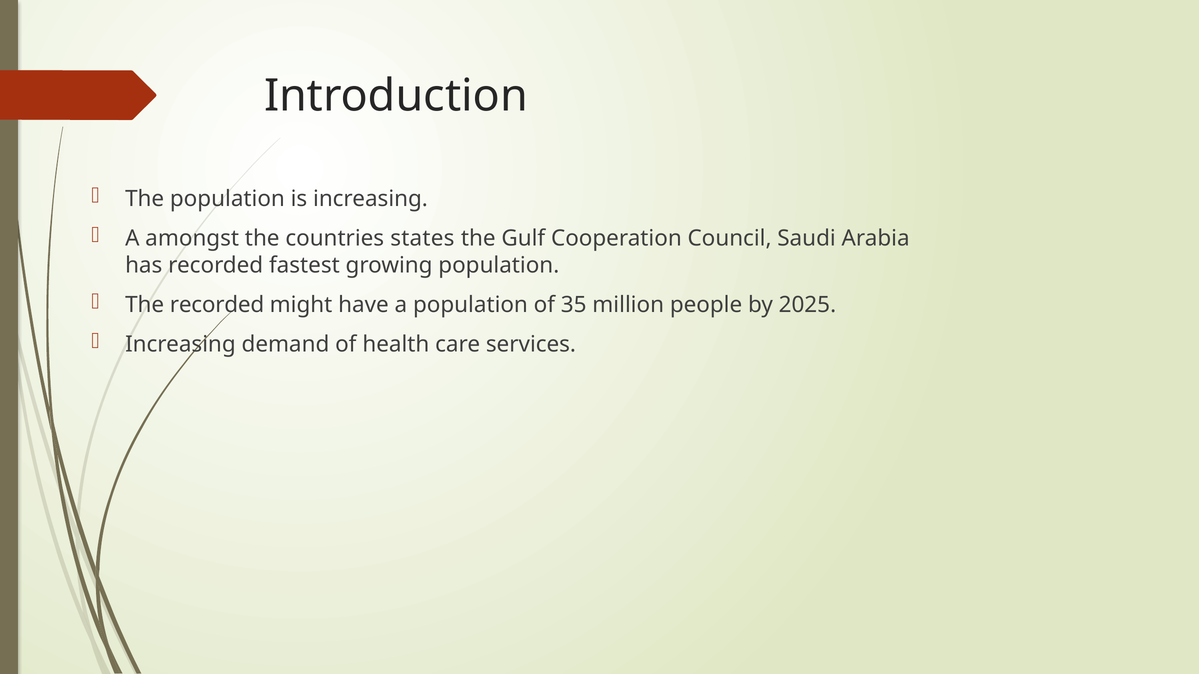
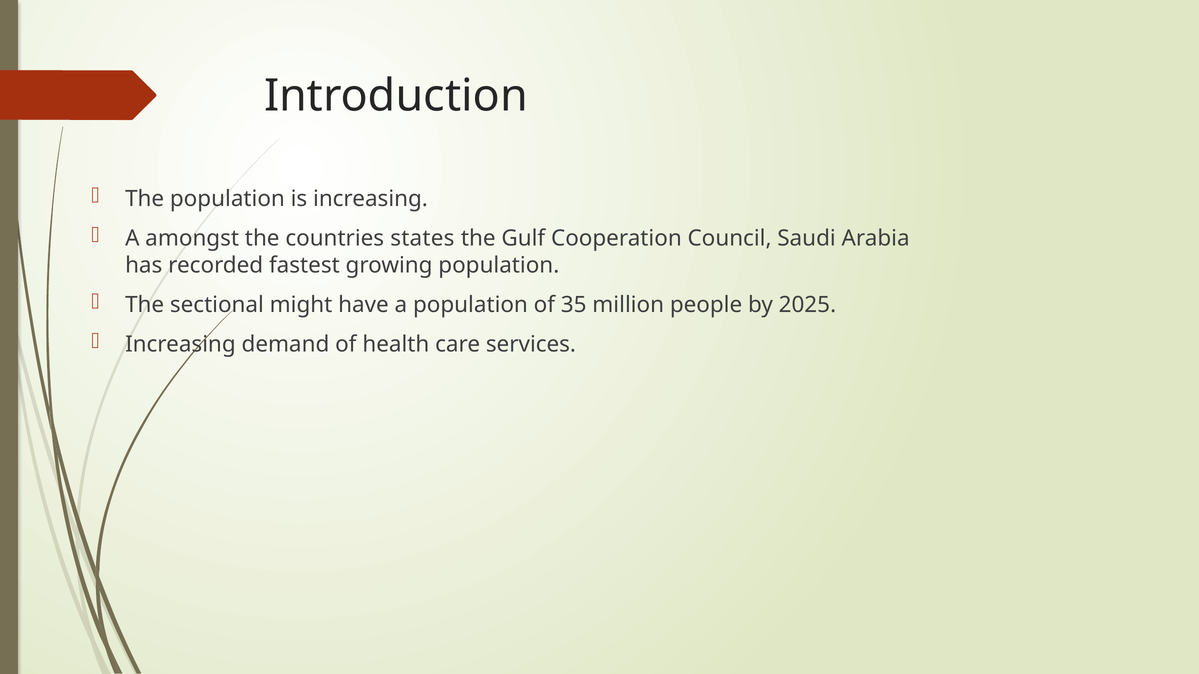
The recorded: recorded -> sectional
